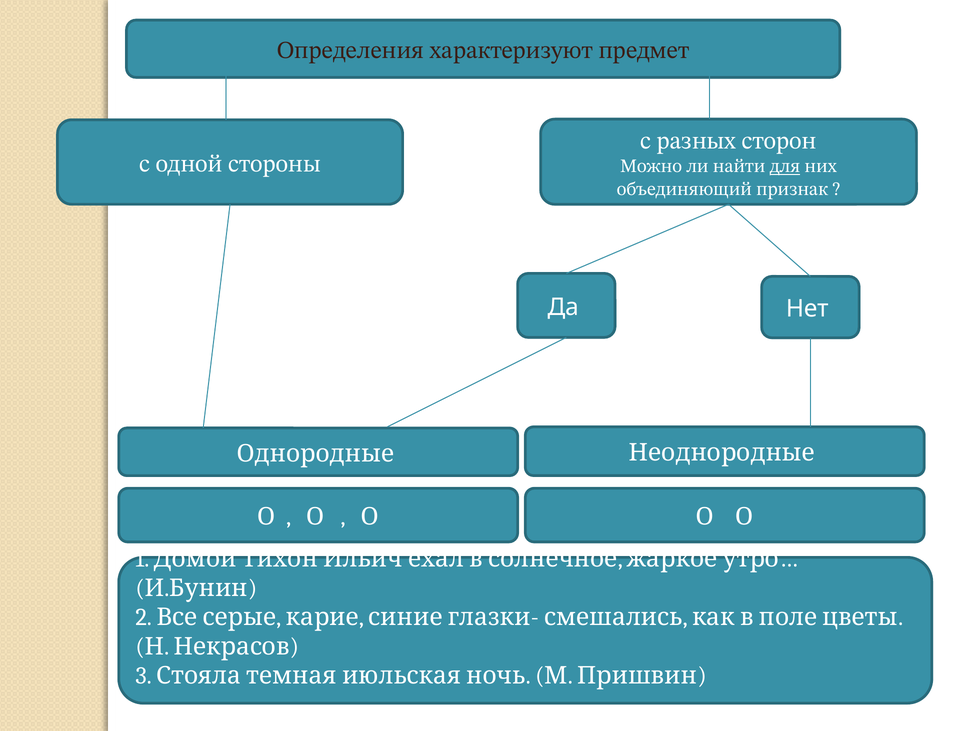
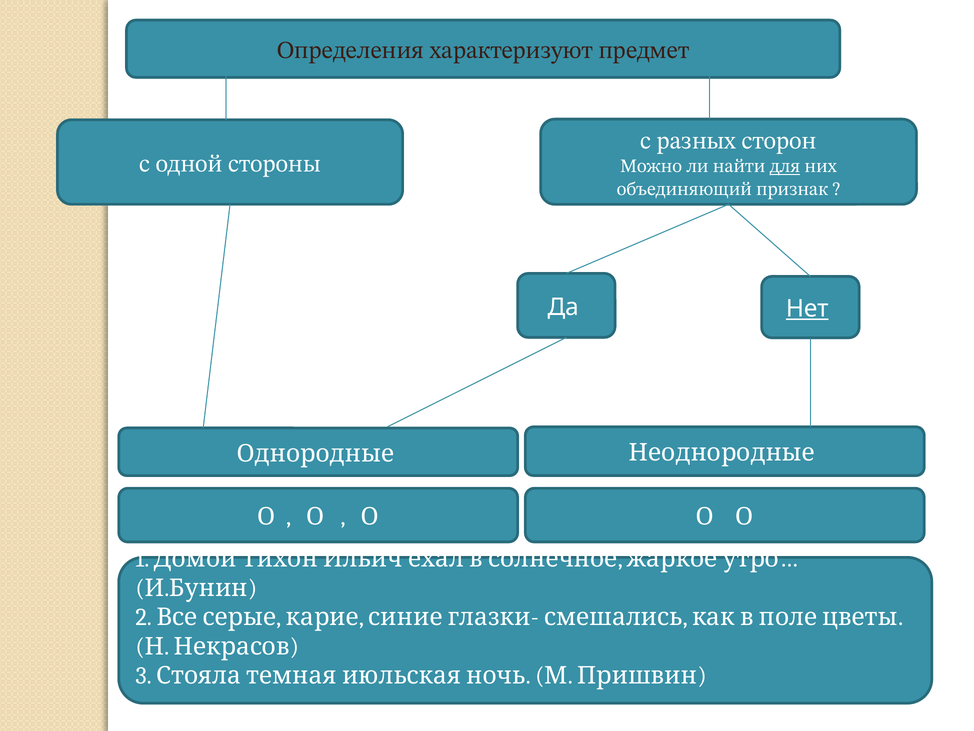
Нет underline: none -> present
